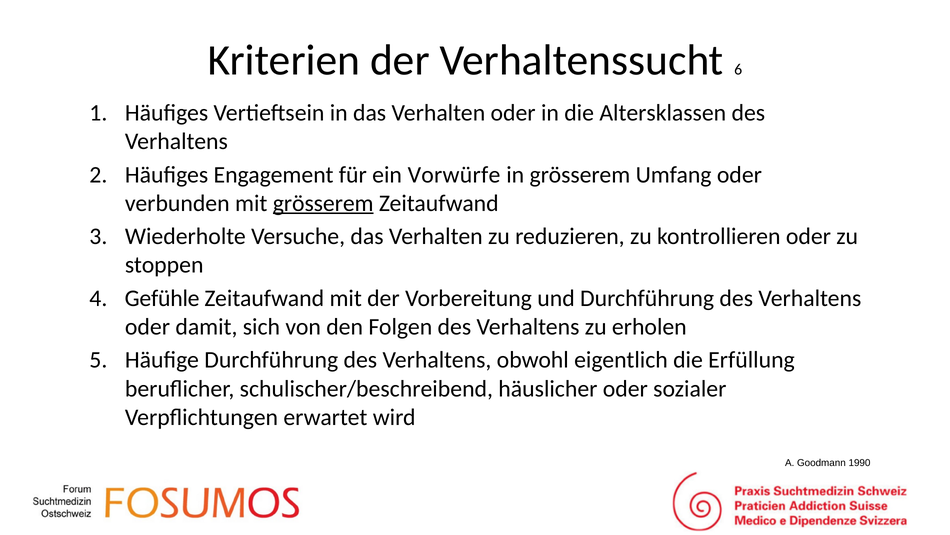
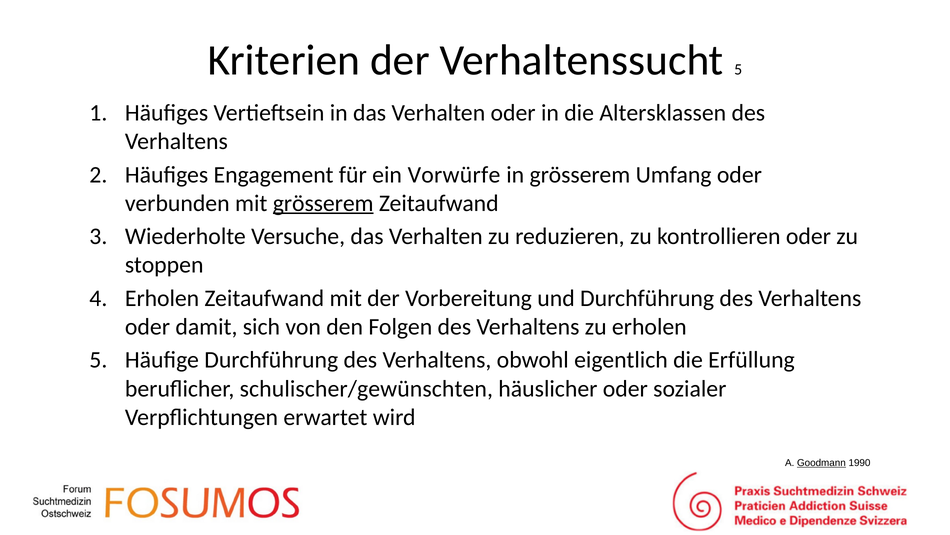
Verhaltenssucht 6: 6 -> 5
Gefühle at (162, 298): Gefühle -> Erholen
schulischer/beschreibend: schulischer/beschreibend -> schulischer/gewünschten
Goodmann underline: none -> present
